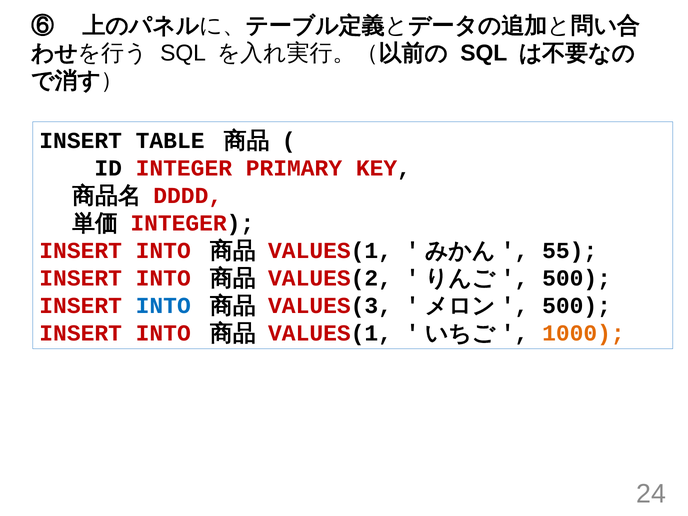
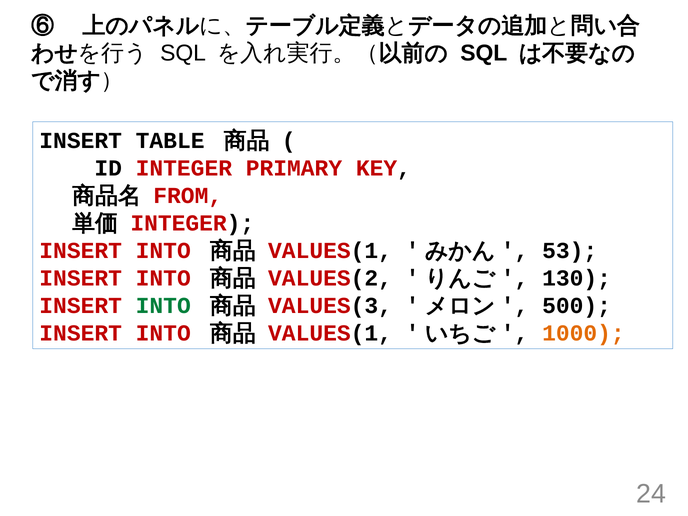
DDDD: DDDD -> FROM
55: 55 -> 53
500 at (577, 278): 500 -> 130
INTO at (163, 306) colour: blue -> green
